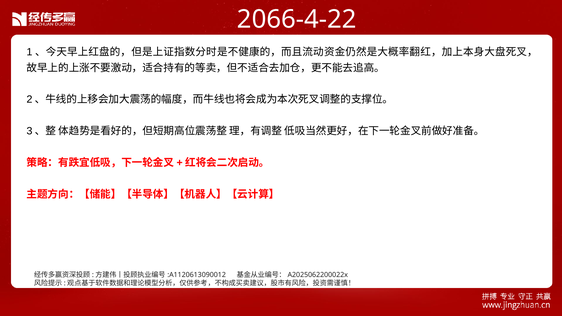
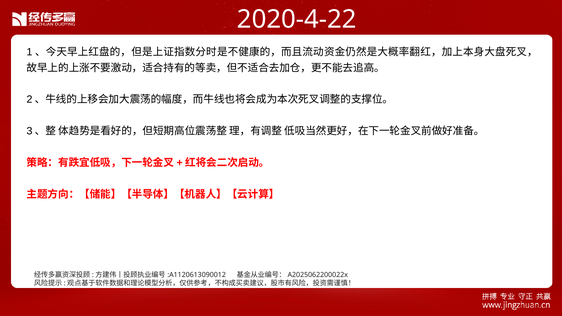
2066-4-22: 2066-4-22 -> 2020-4-22
